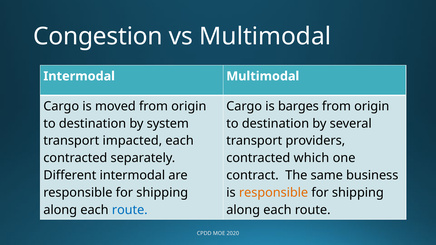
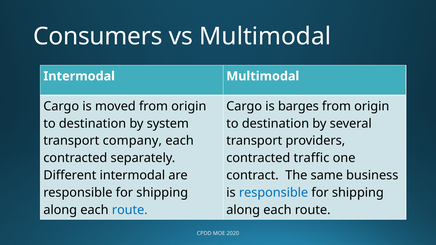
Congestion: Congestion -> Consumers
impacted: impacted -> company
which: which -> traffic
responsible at (274, 193) colour: orange -> blue
